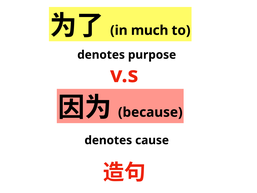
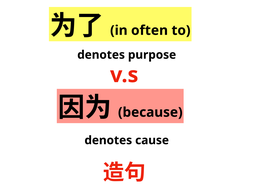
much: much -> often
